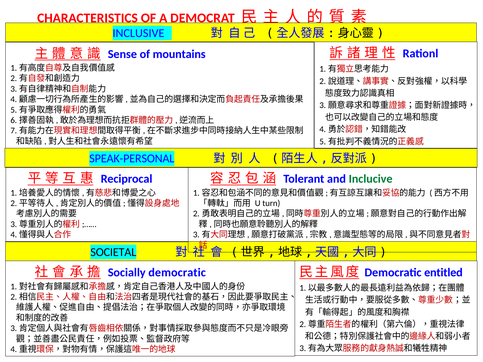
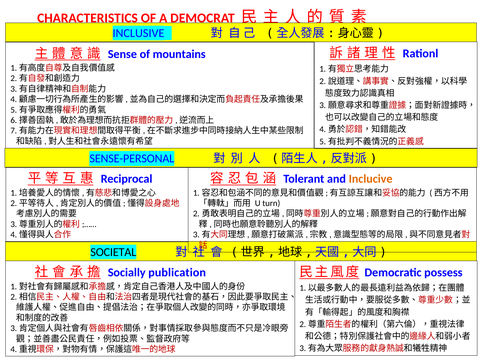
SPEAK-PERSONAL: SPEAK-PERSONAL -> SENSE-PERSONAL
Inclucive colour: green -> orange
entitled: entitled -> possess
democratic at (177, 273): democratic -> publication
